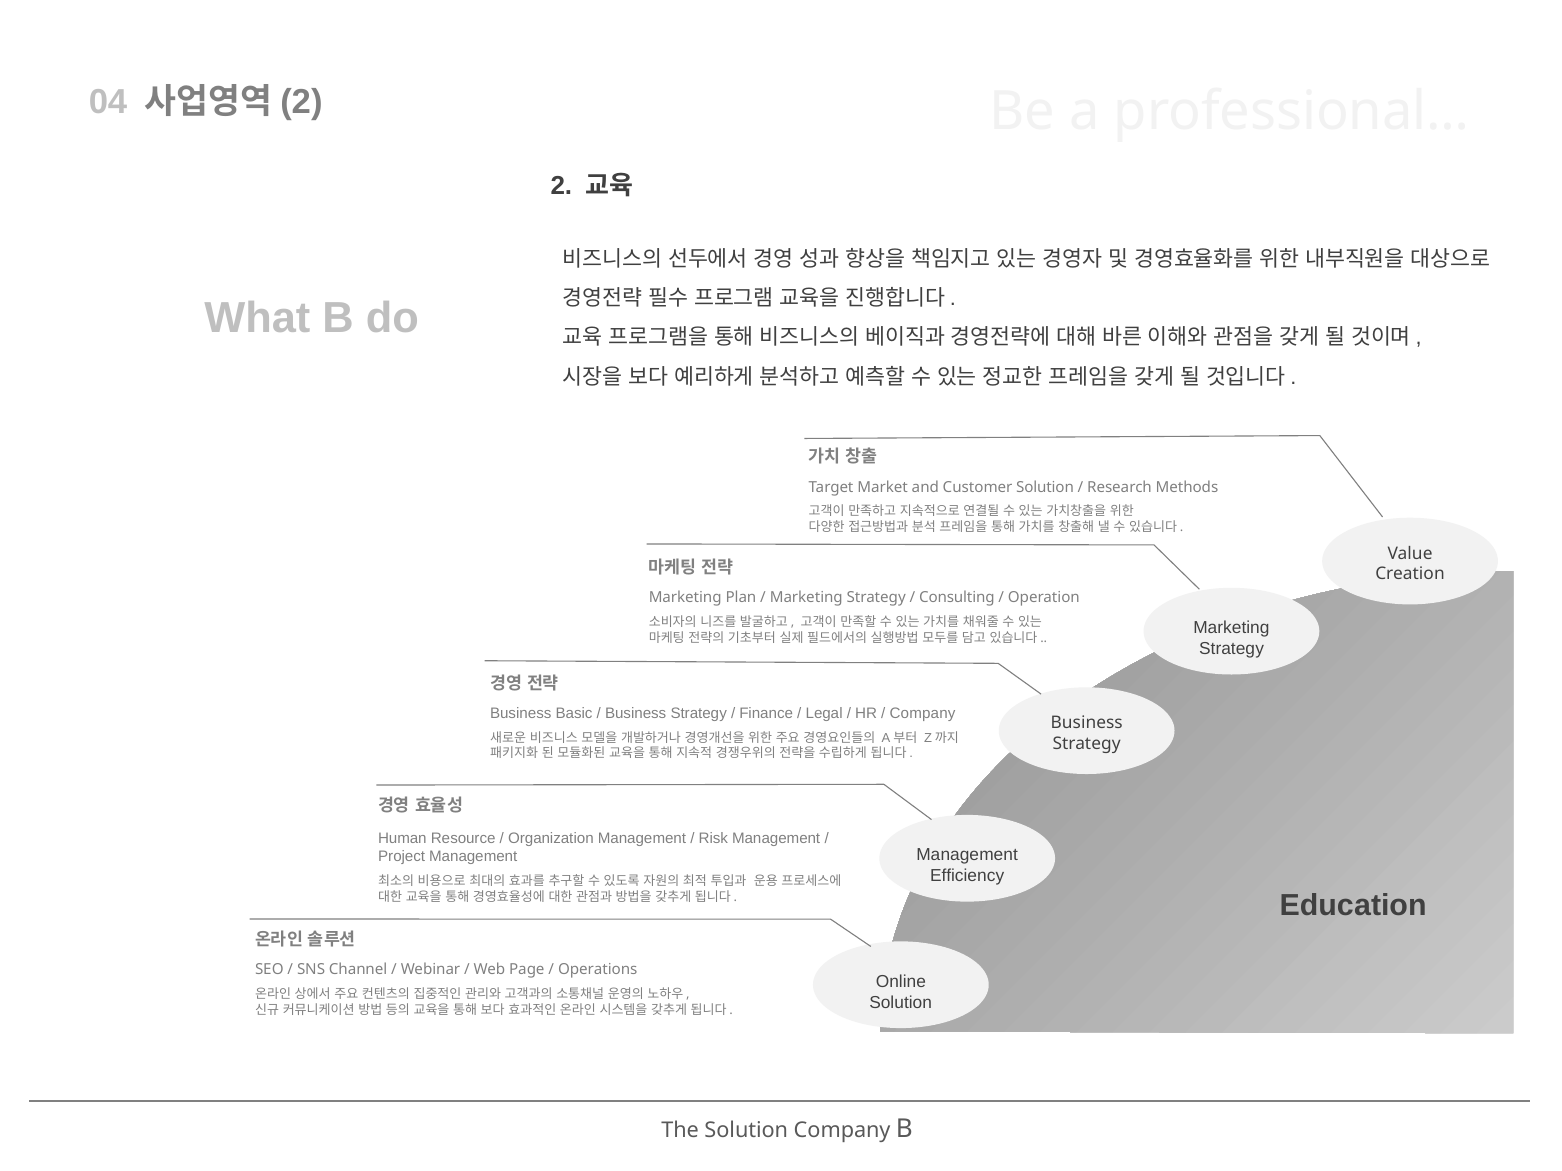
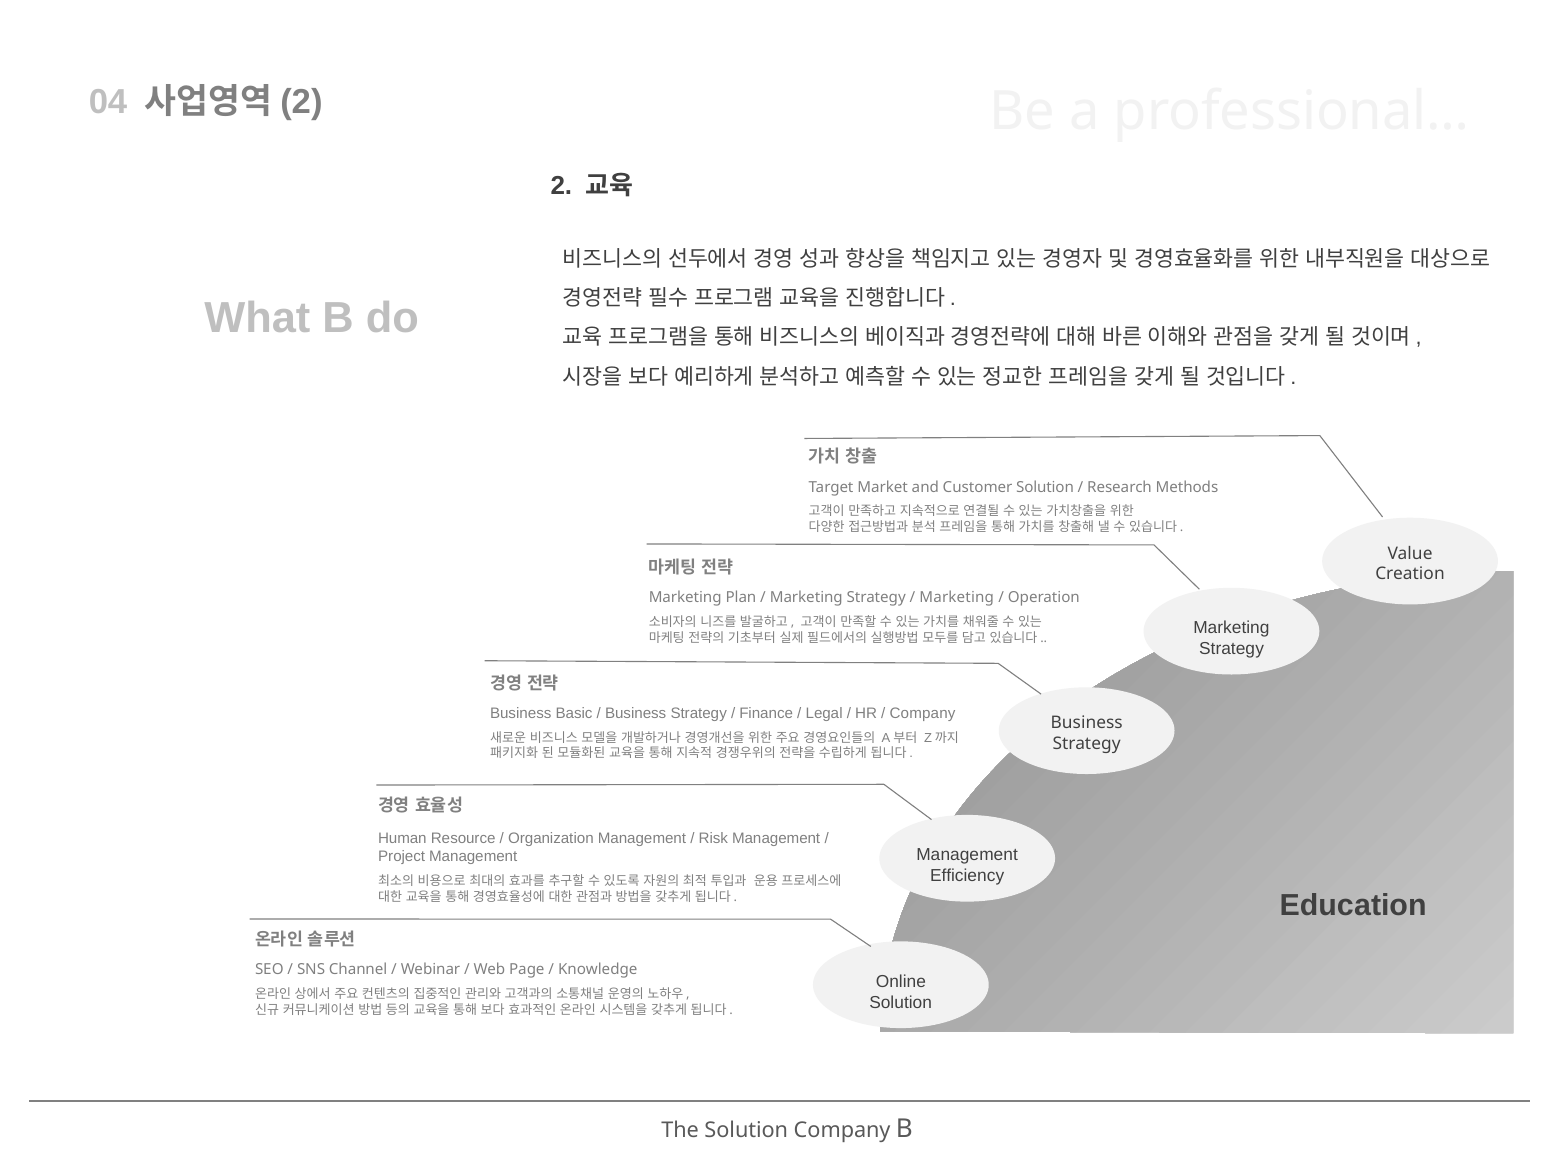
Consulting at (957, 598): Consulting -> Marketing
Operations: Operations -> Knowledge
